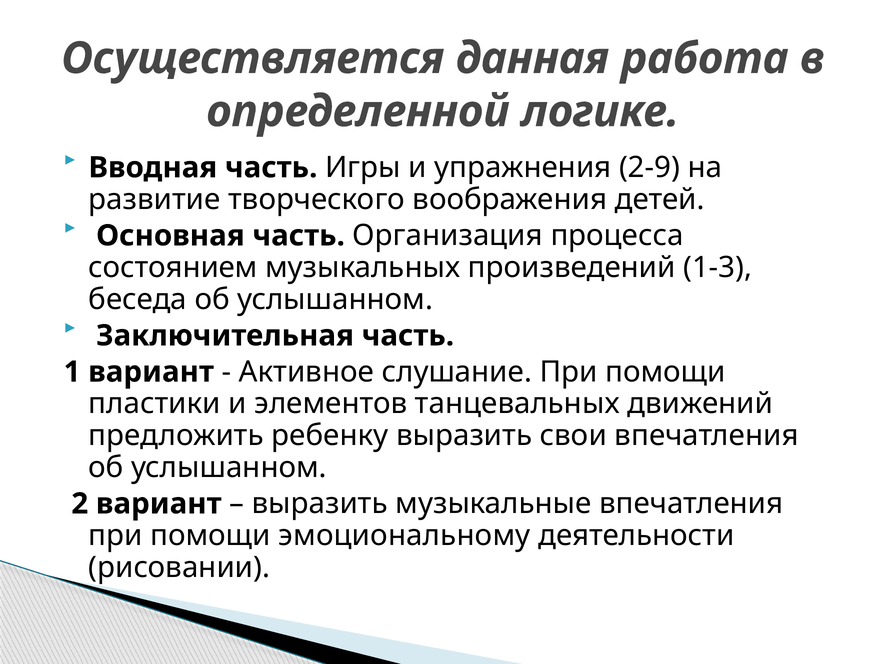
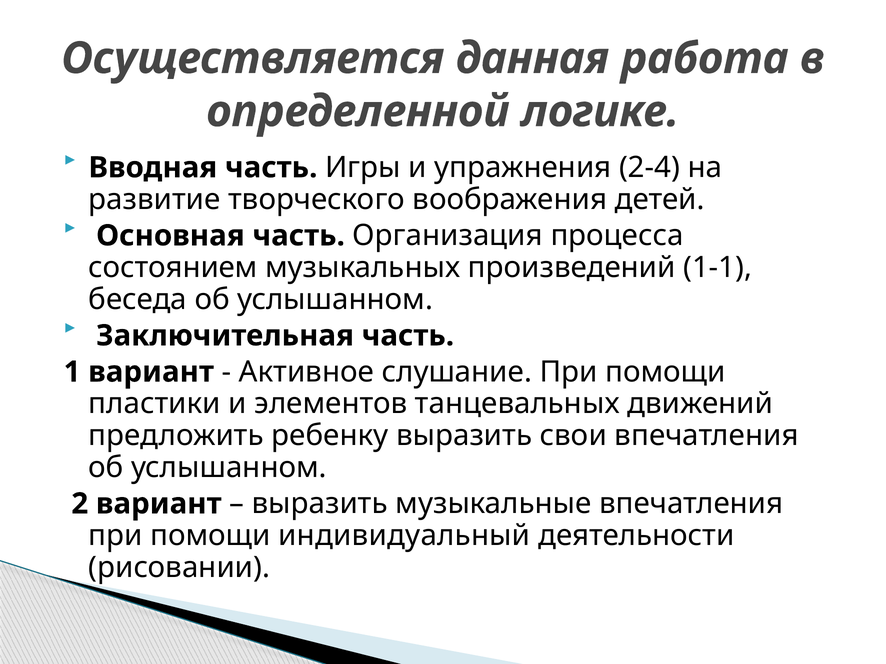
2-9: 2-9 -> 2-4
1-3: 1-3 -> 1-1
эмоциональному: эмоциональному -> индивидуальный
